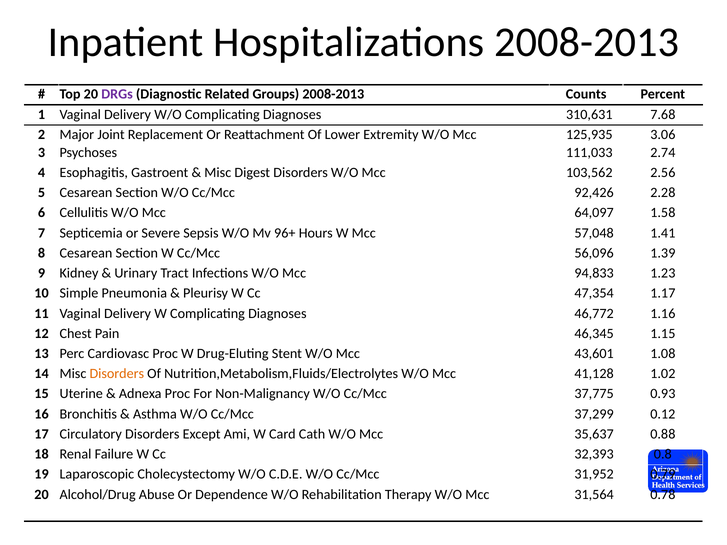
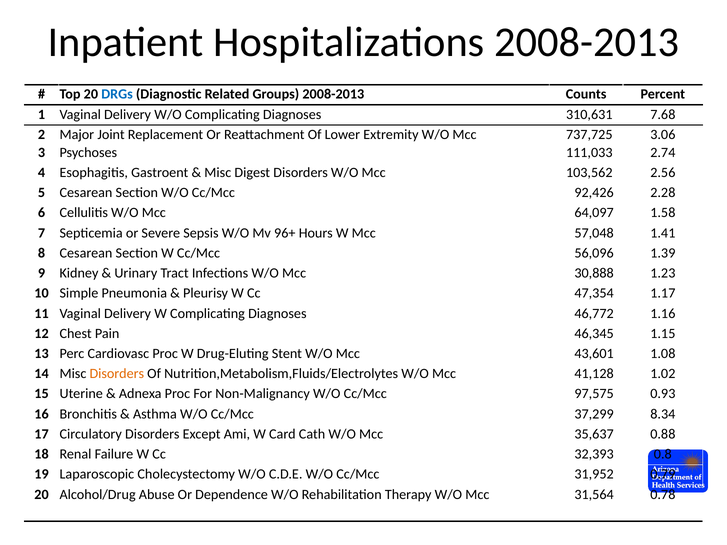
DRGs colour: purple -> blue
125,935: 125,935 -> 737,725
94,833: 94,833 -> 30,888
37,775: 37,775 -> 97,575
0.12: 0.12 -> 8.34
